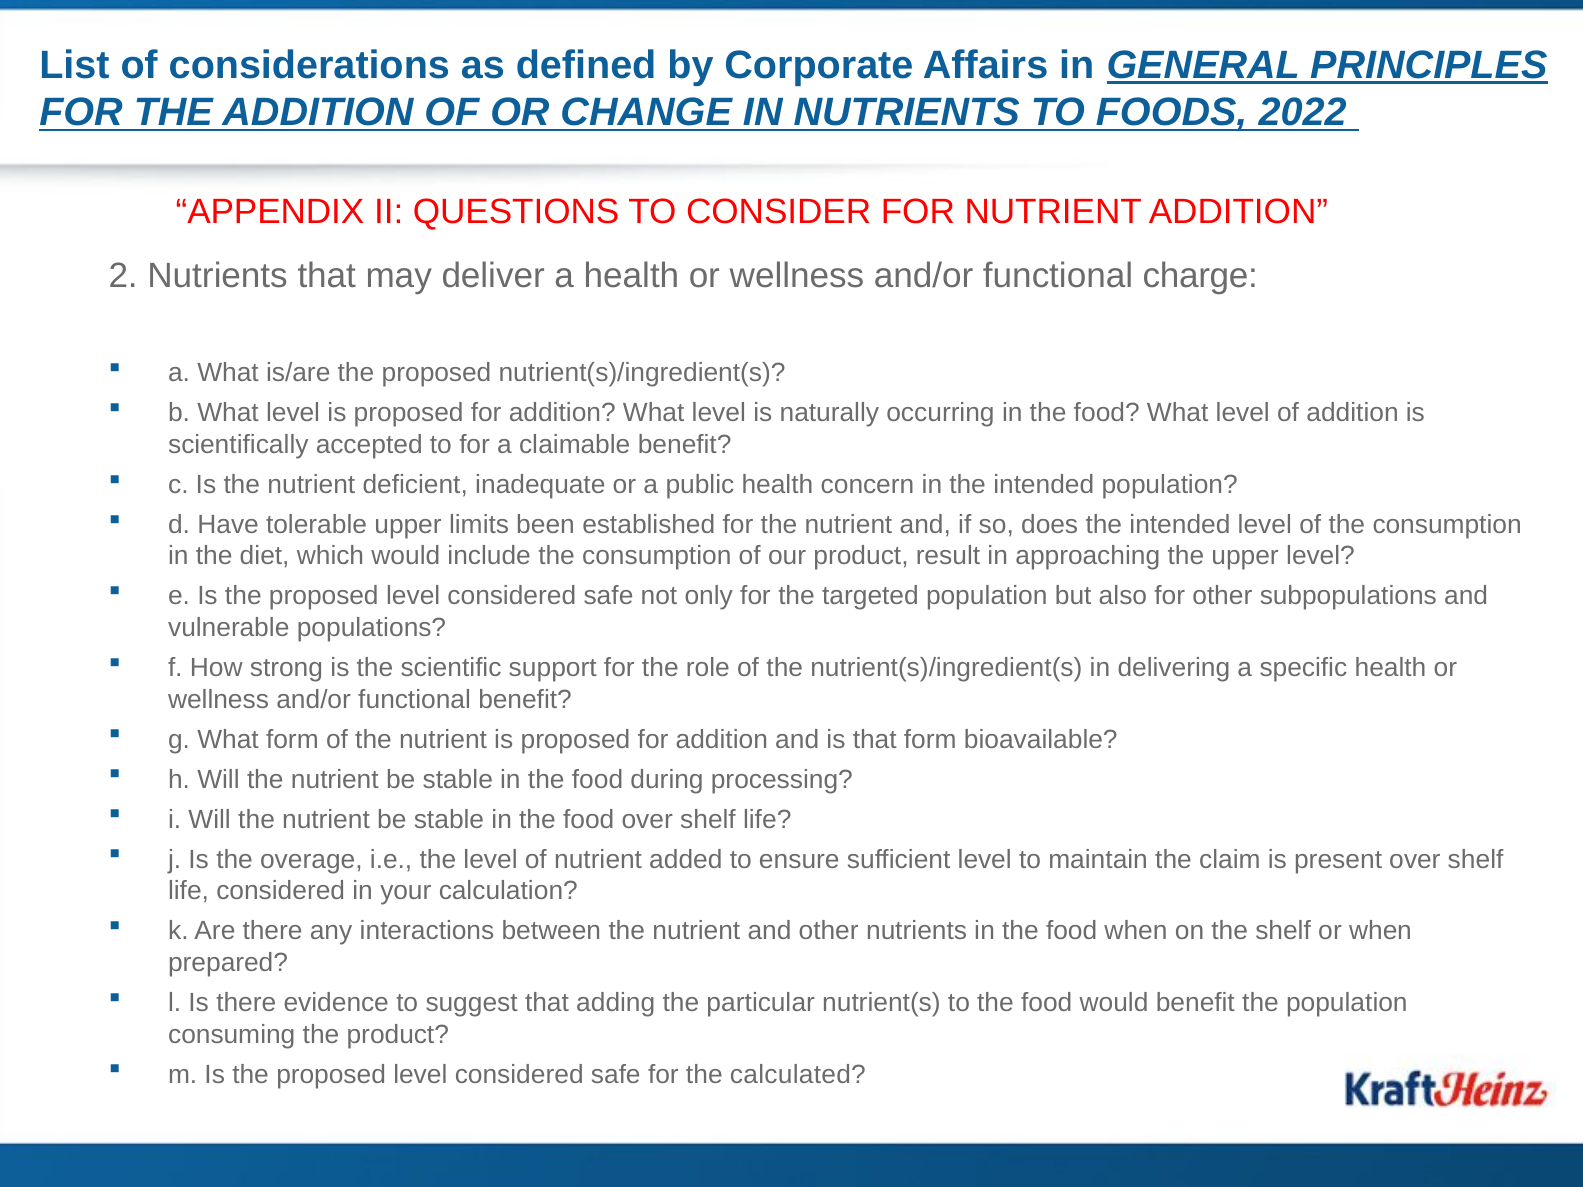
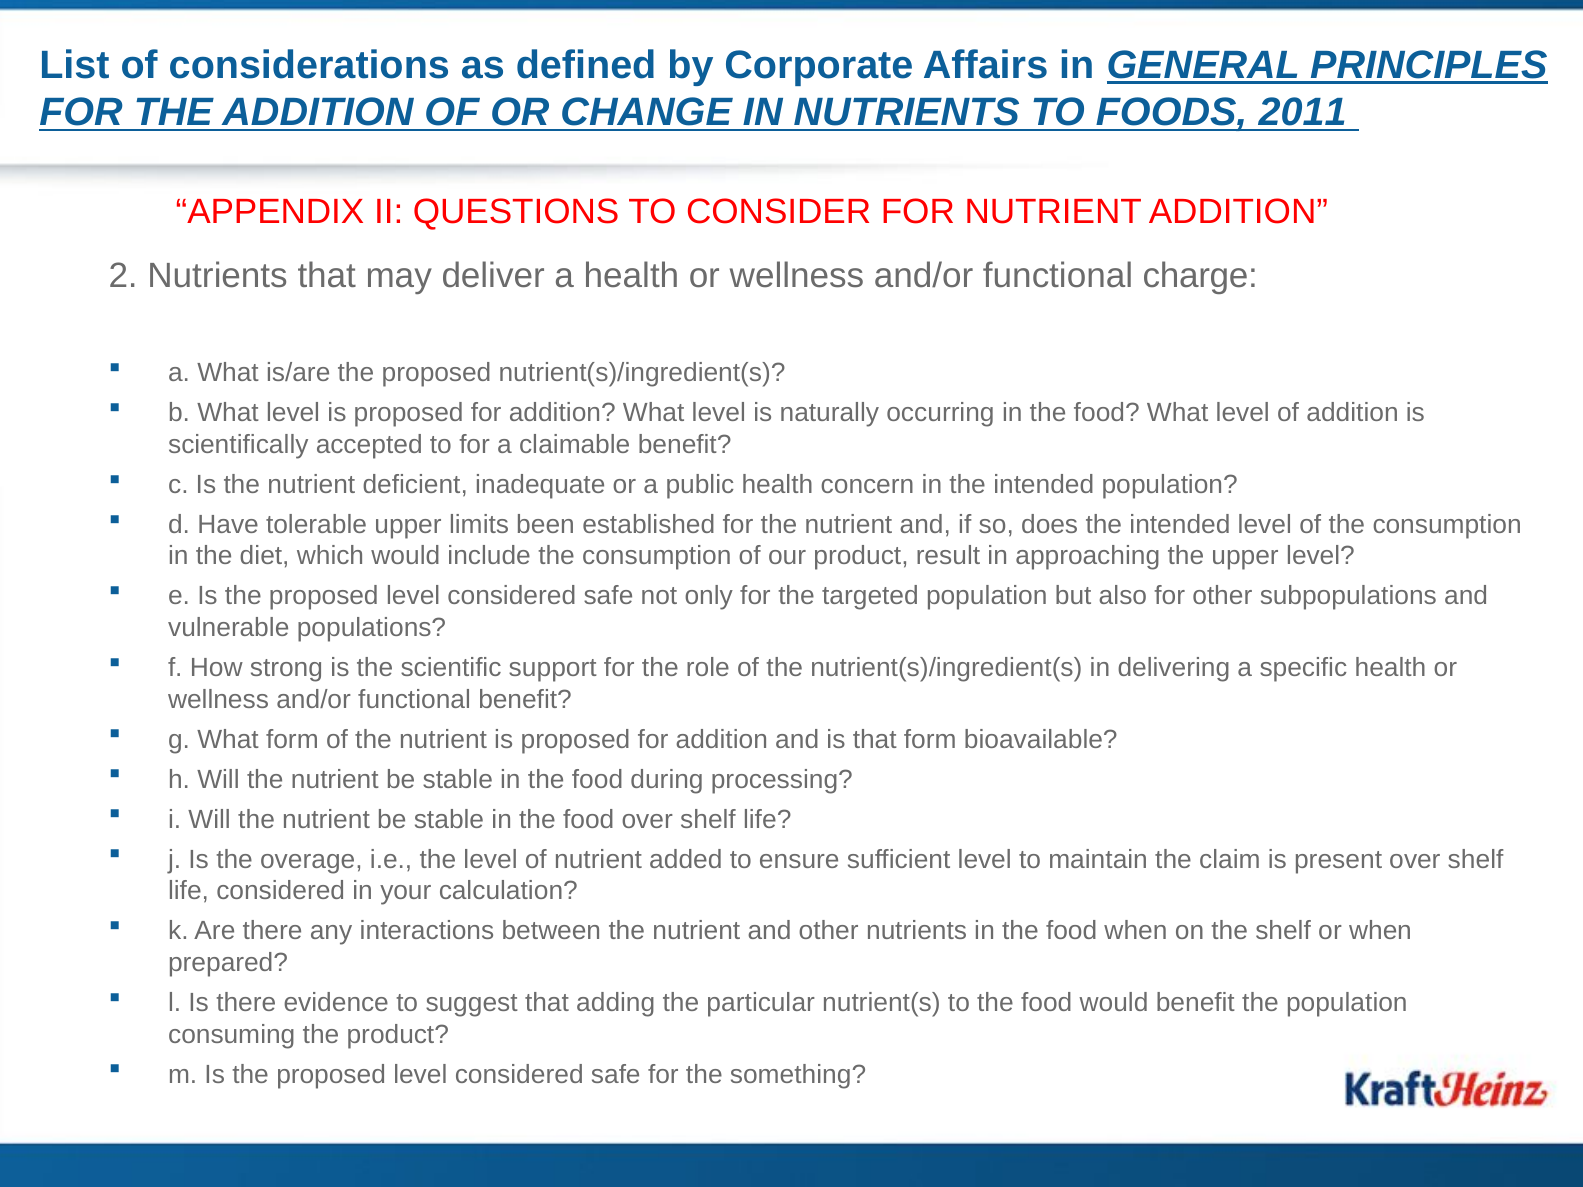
2022: 2022 -> 2011
calculated: calculated -> something
